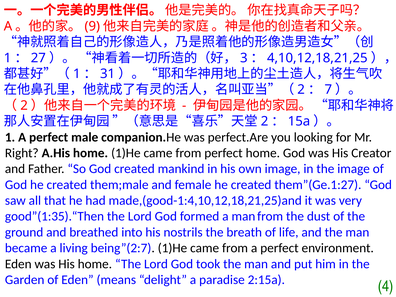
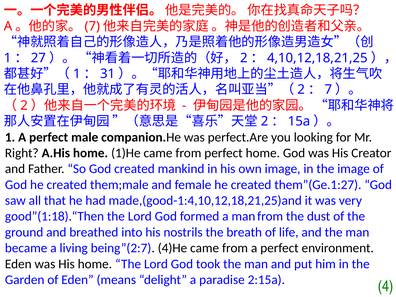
9 at (92, 26): 9 -> 7
3 at (244, 58): 3 -> 2
good”(1:35).“Then: good”(1:35).“Then -> good”(1:18).“Then
being”(2:7 1)He: 1)He -> 4)He
